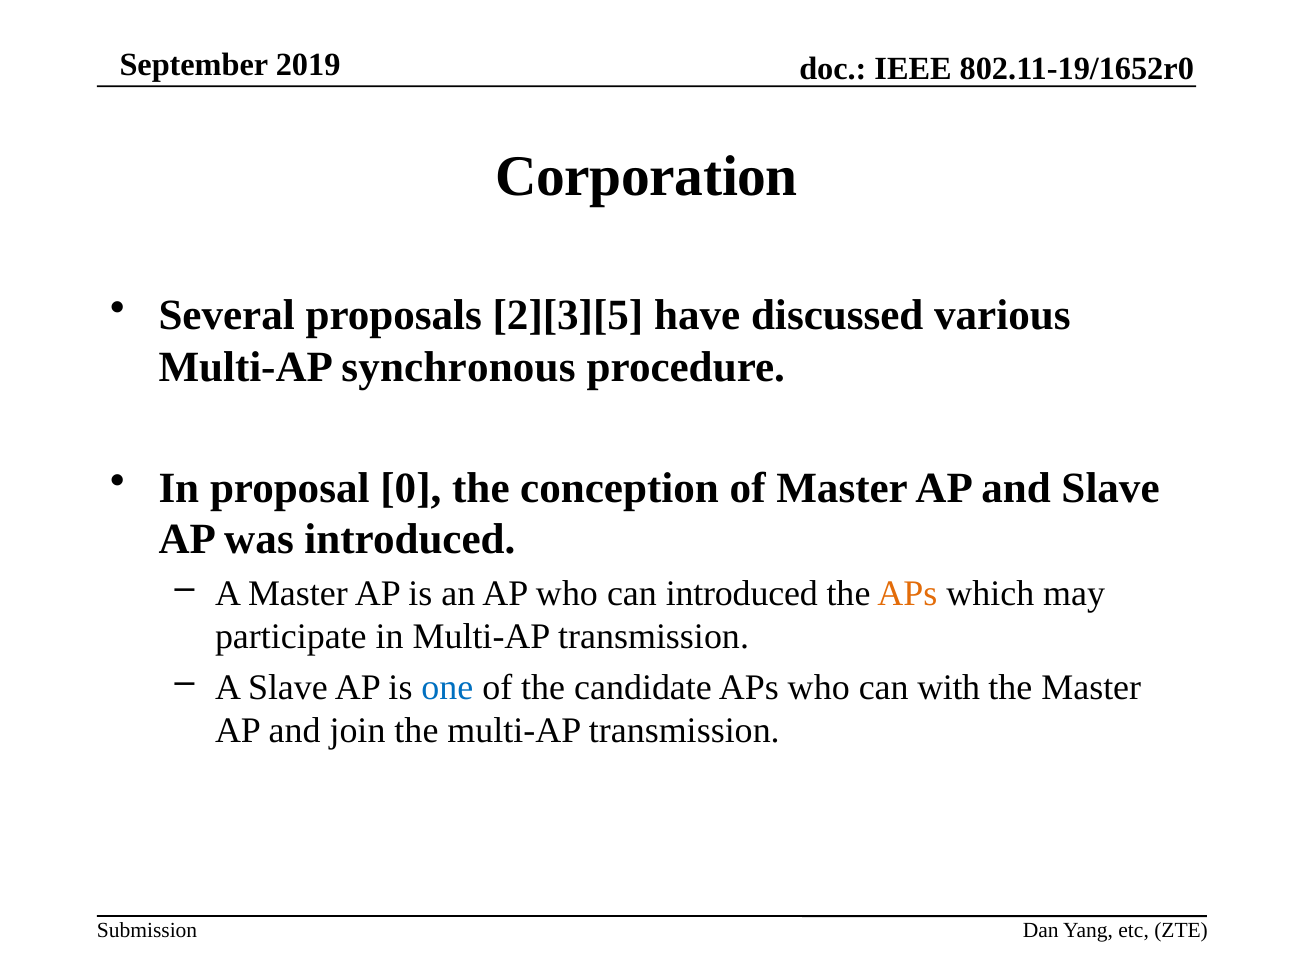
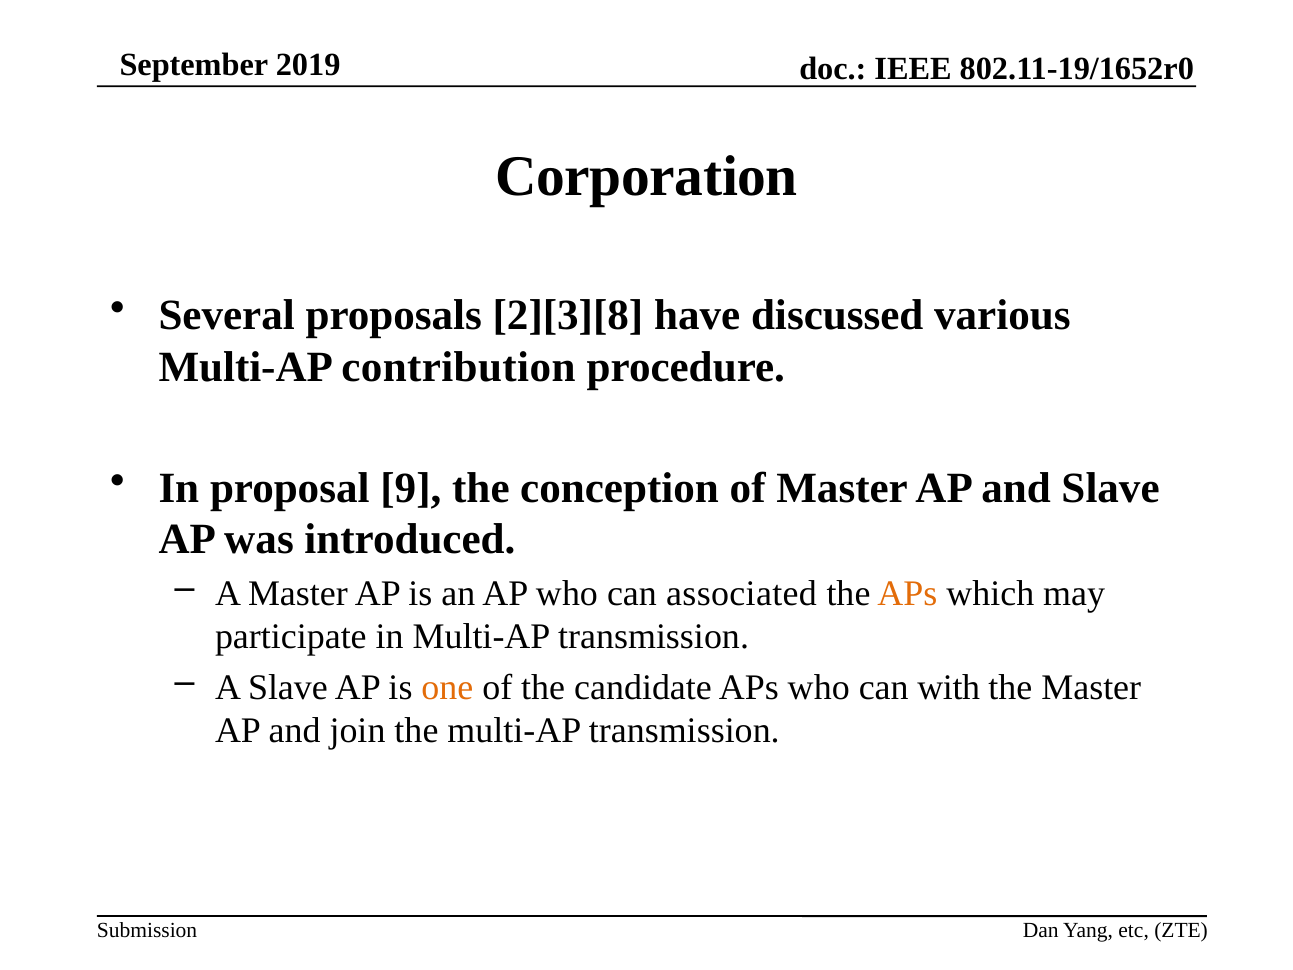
2][3][5: 2][3][5 -> 2][3][8
synchronous: synchronous -> contribution
0: 0 -> 9
can introduced: introduced -> associated
one colour: blue -> orange
